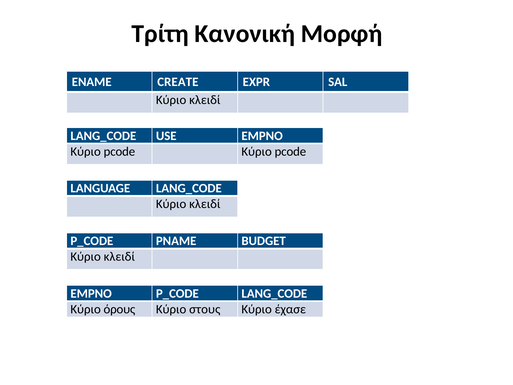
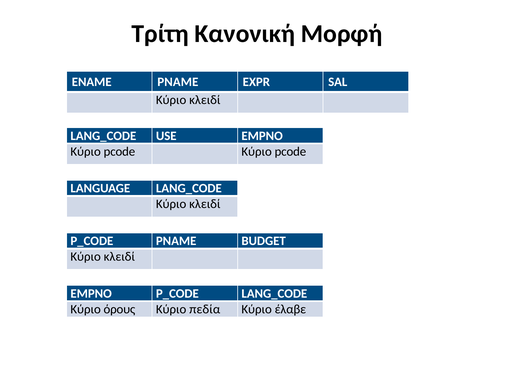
ENAME CREATE: CREATE -> PNAME
στους: στους -> πεδία
έχασε: έχασε -> έλαβε
